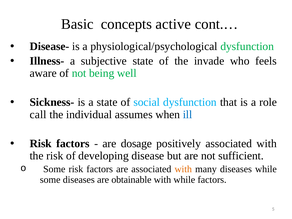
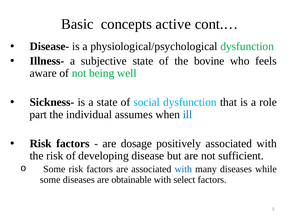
invade: invade -> bovine
call: call -> part
with at (183, 169) colour: orange -> blue
with while: while -> select
